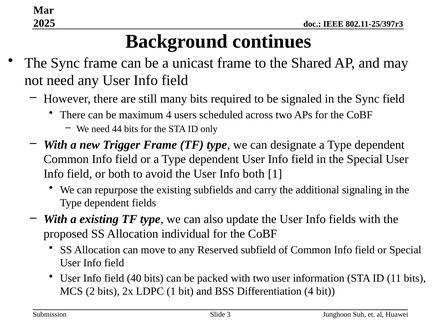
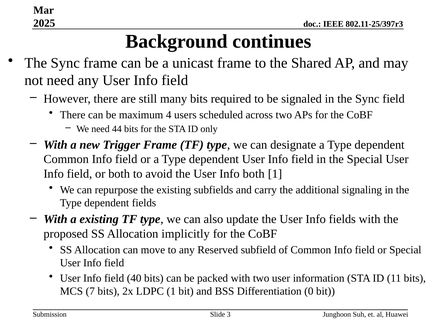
individual: individual -> implicitly
2: 2 -> 7
Differentiation 4: 4 -> 0
